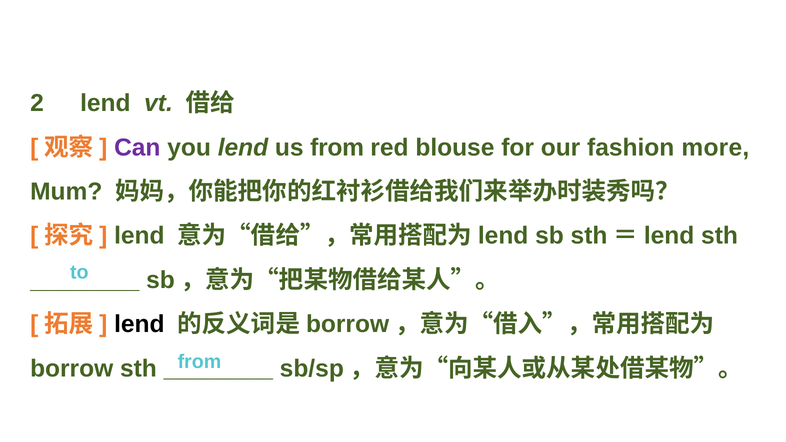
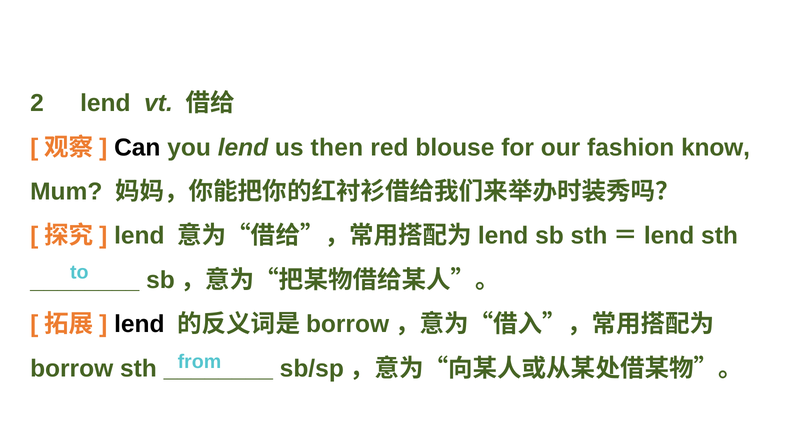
Can colour: purple -> black
us from: from -> then
more: more -> know
